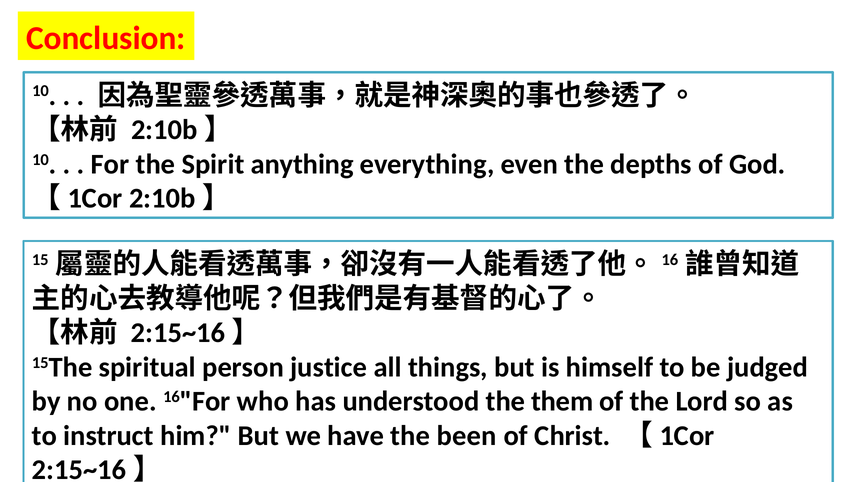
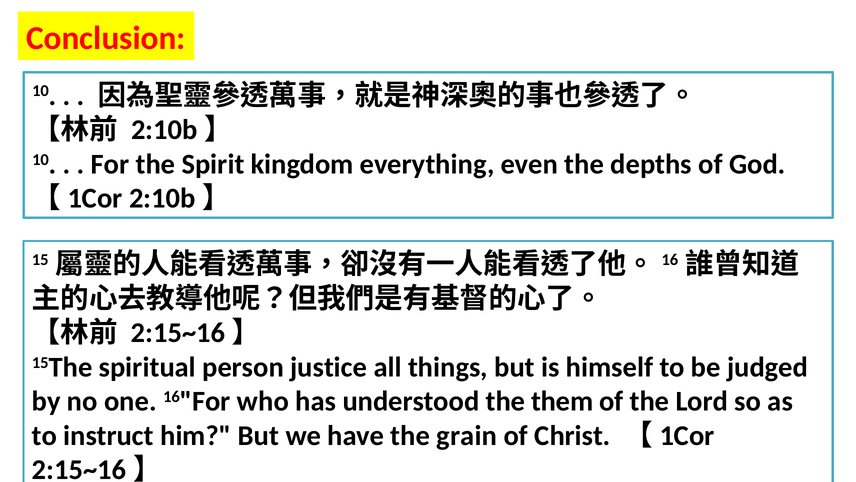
anything: anything -> kingdom
been: been -> grain
